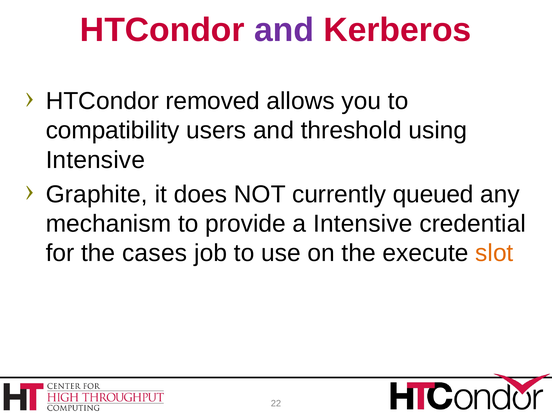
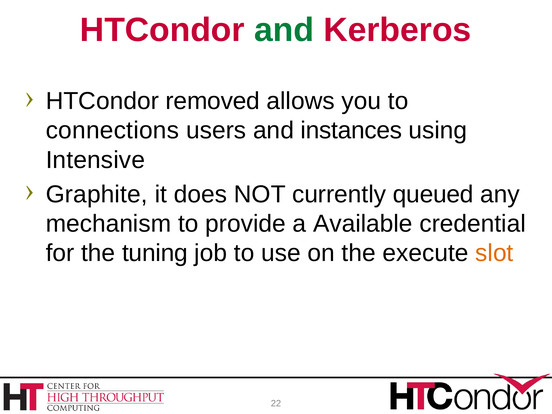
and at (284, 30) colour: purple -> green
compatibility: compatibility -> connections
threshold: threshold -> instances
a Intensive: Intensive -> Available
cases: cases -> tuning
